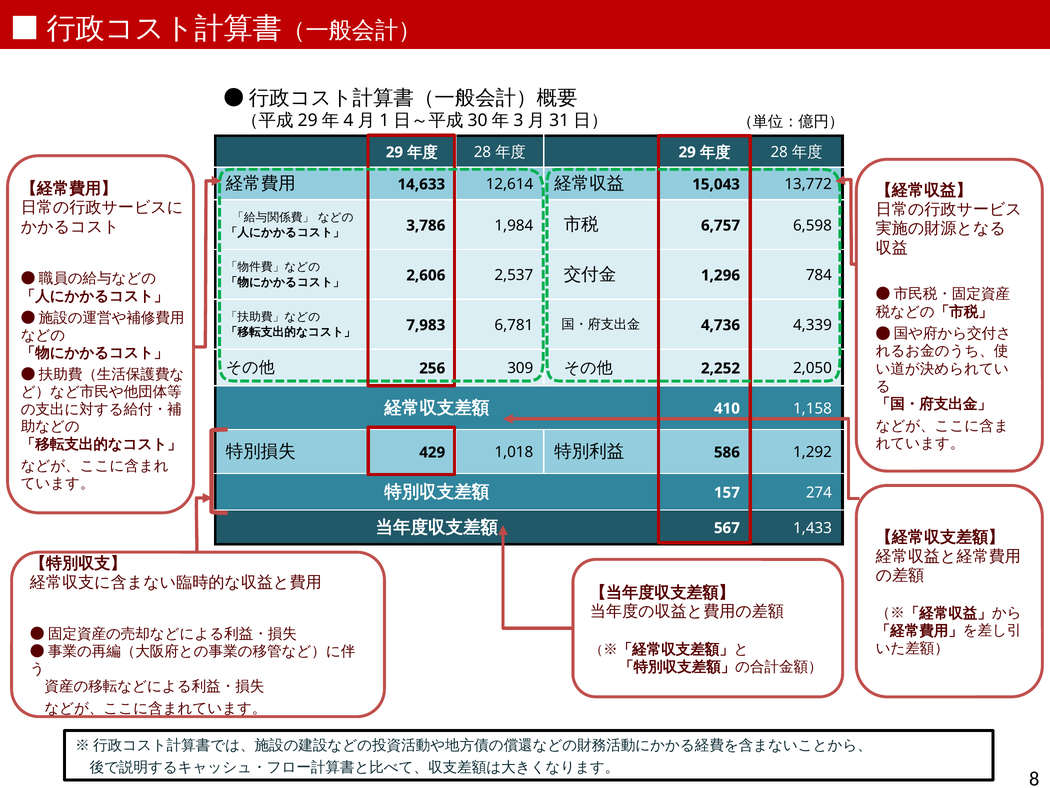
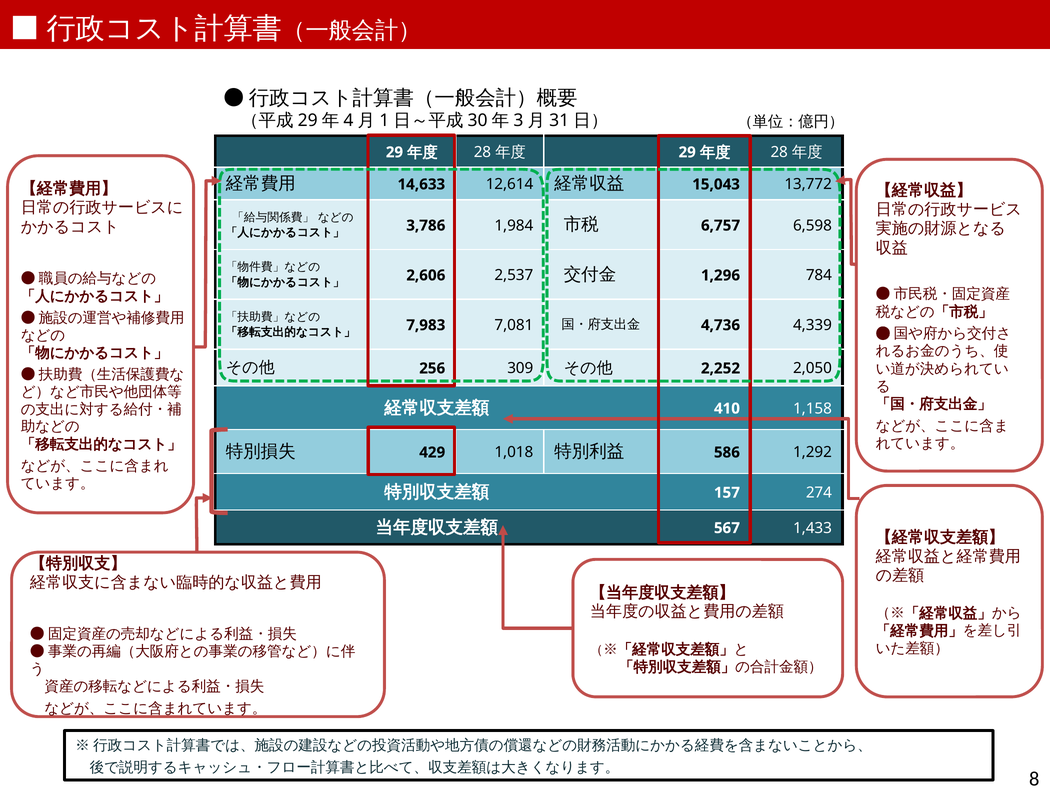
6,781: 6,781 -> 7,081
